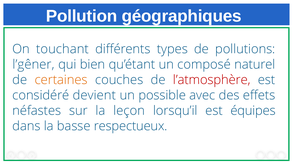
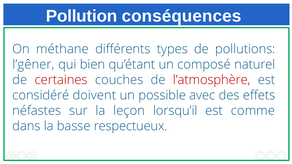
géographiques: géographiques -> conséquences
touchant: touchant -> méthane
certaines colour: orange -> red
devient: devient -> doivent
équipes: équipes -> comme
